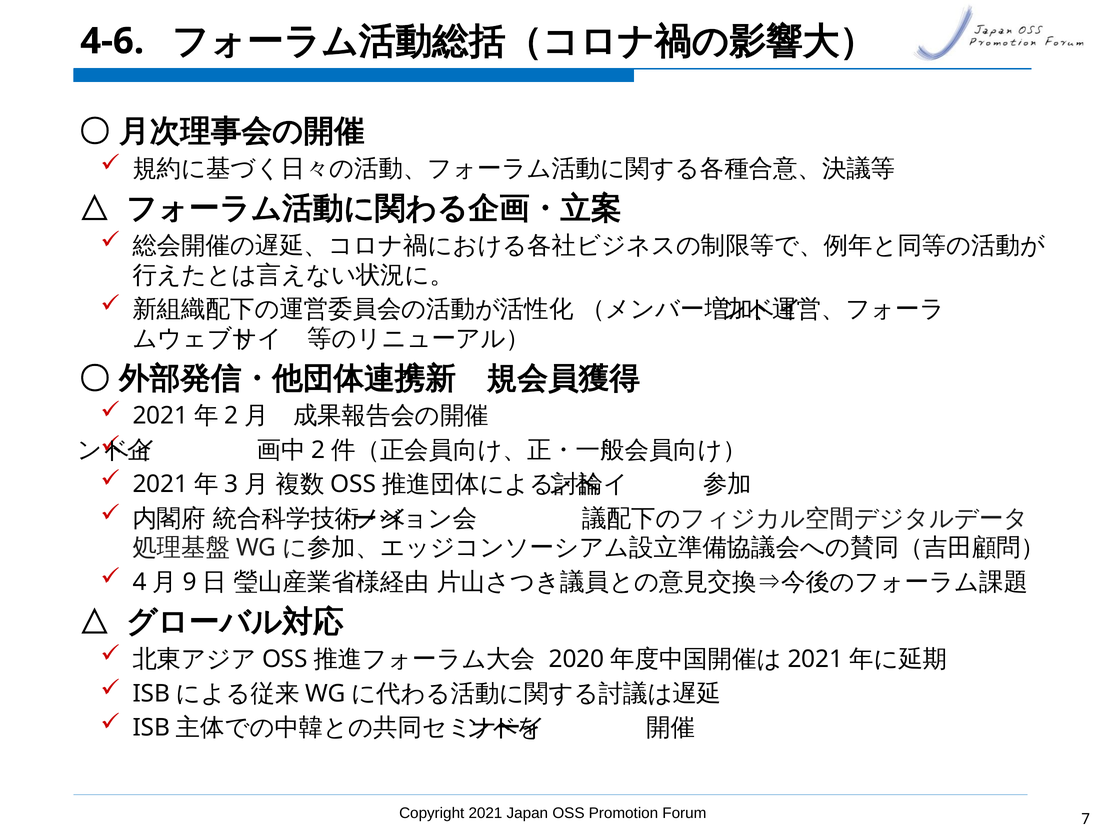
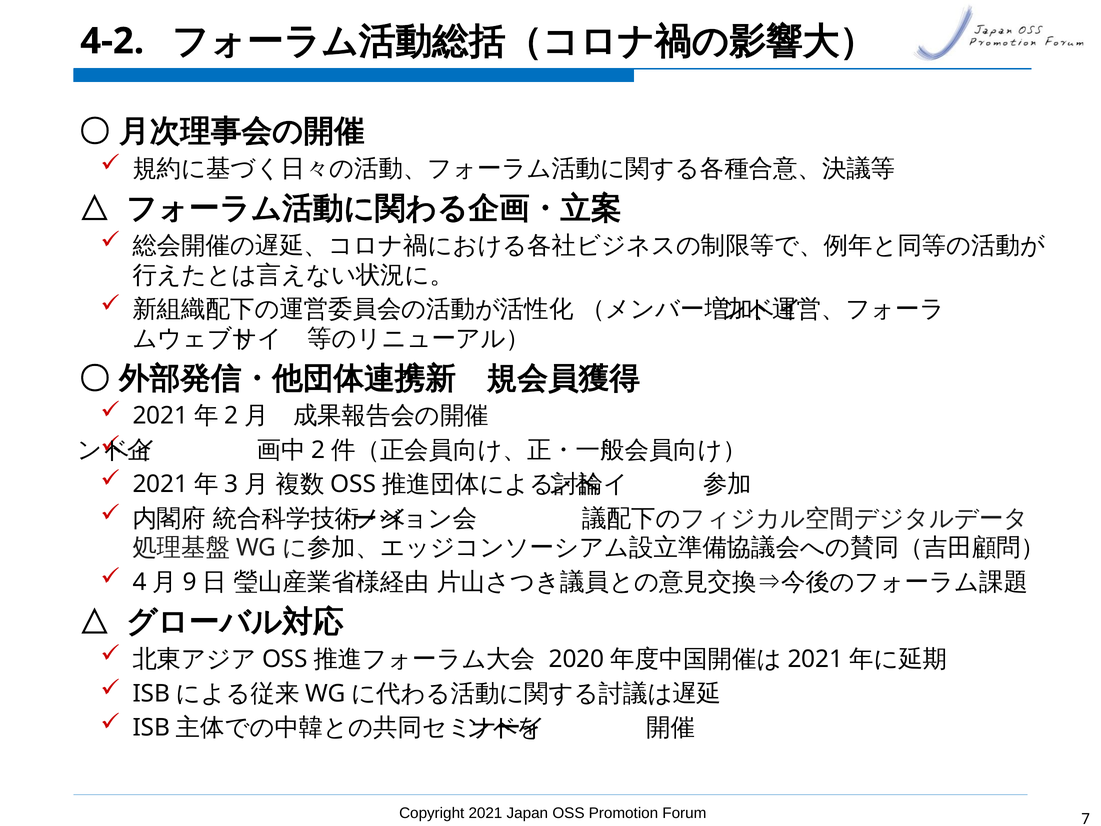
4-6: 4-6 -> 4-2
